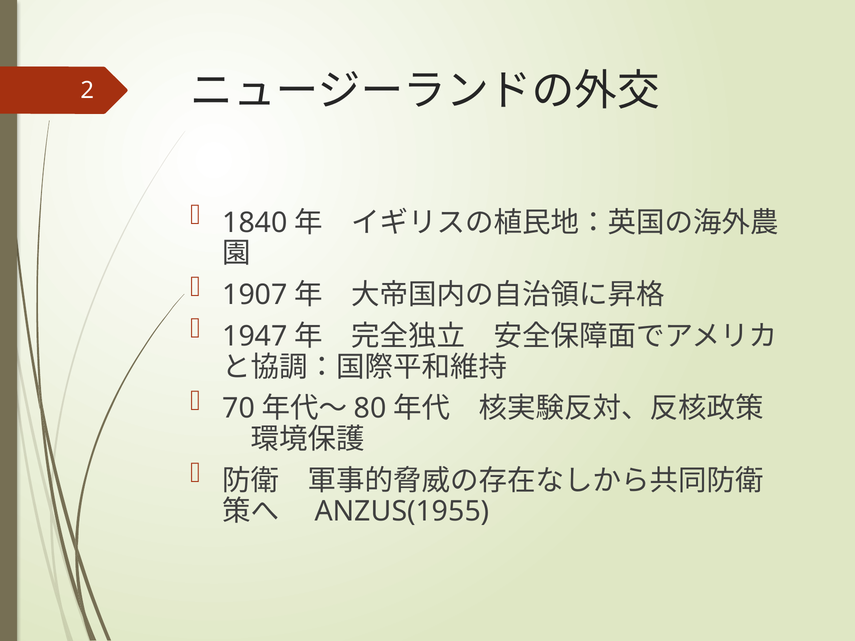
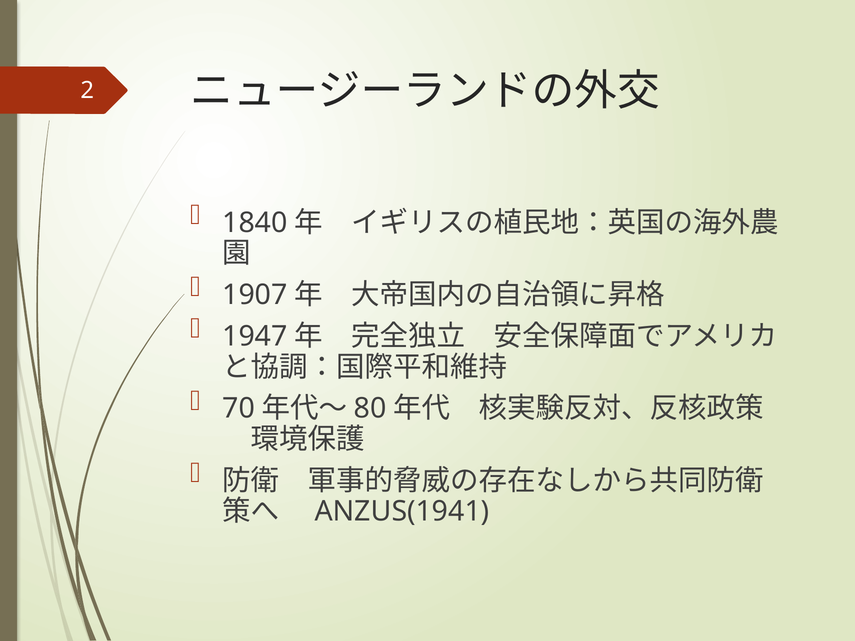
ANZUS(1955: ANZUS(1955 -> ANZUS(1941
